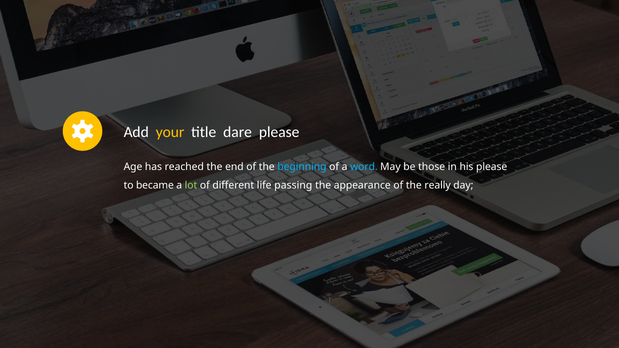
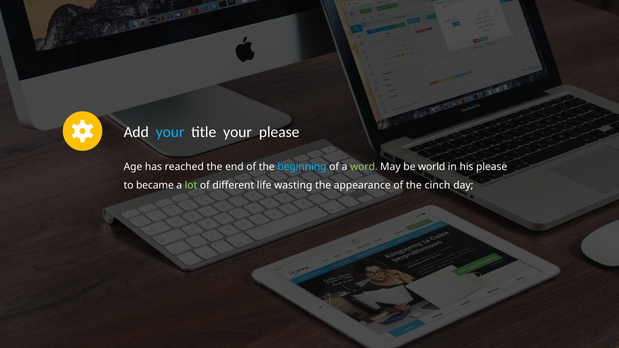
your at (170, 132) colour: yellow -> light blue
title dare: dare -> your
word colour: light blue -> light green
those: those -> world
passing: passing -> wasting
really: really -> cinch
